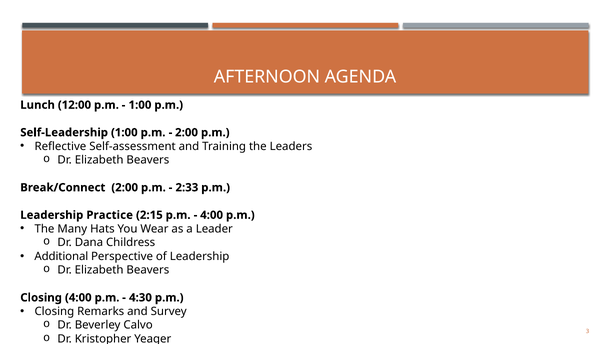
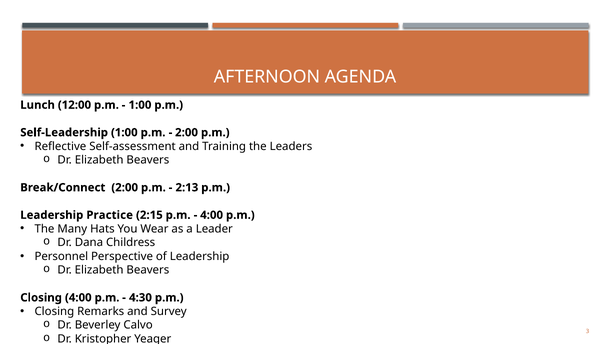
2:33: 2:33 -> 2:13
Additional: Additional -> Personnel
